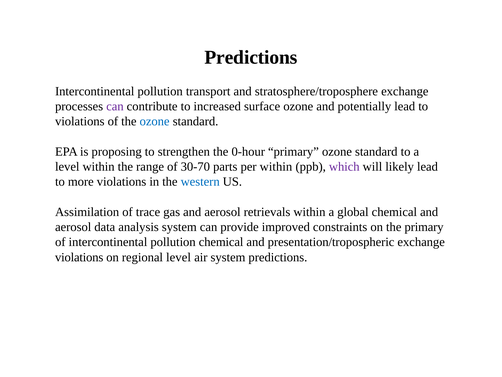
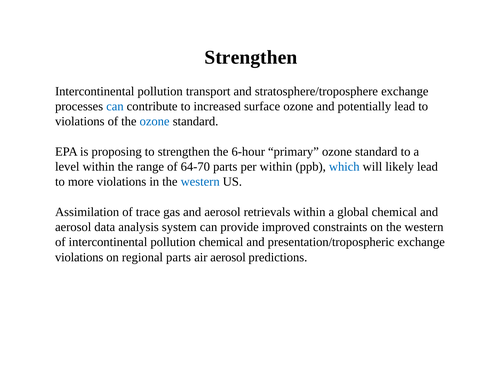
Predictions at (251, 57): Predictions -> Strengthen
can at (115, 106) colour: purple -> blue
0-hour: 0-hour -> 6-hour
30-70: 30-70 -> 64-70
which colour: purple -> blue
on the primary: primary -> western
regional level: level -> parts
air system: system -> aerosol
